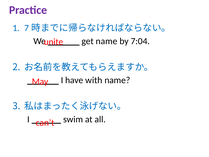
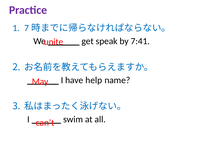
get name: name -> speak
7:04: 7:04 -> 7:41
with: with -> help
